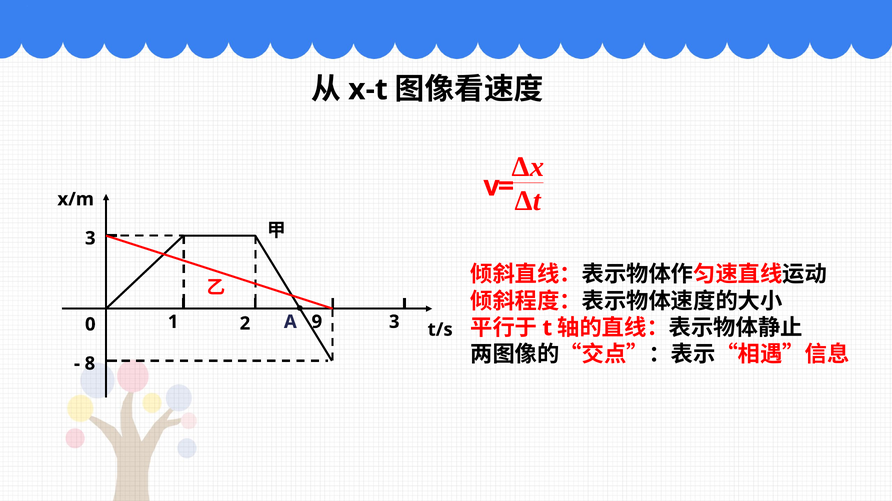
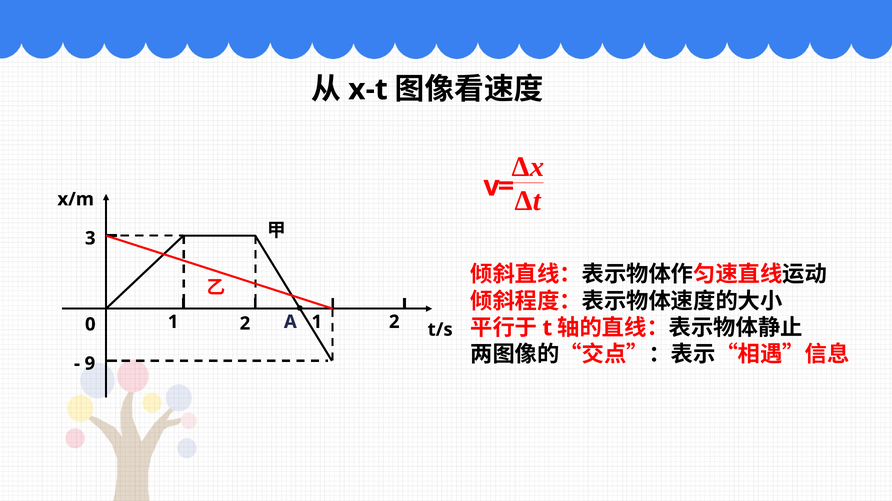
1 9: 9 -> 1
2 3: 3 -> 2
8: 8 -> 9
